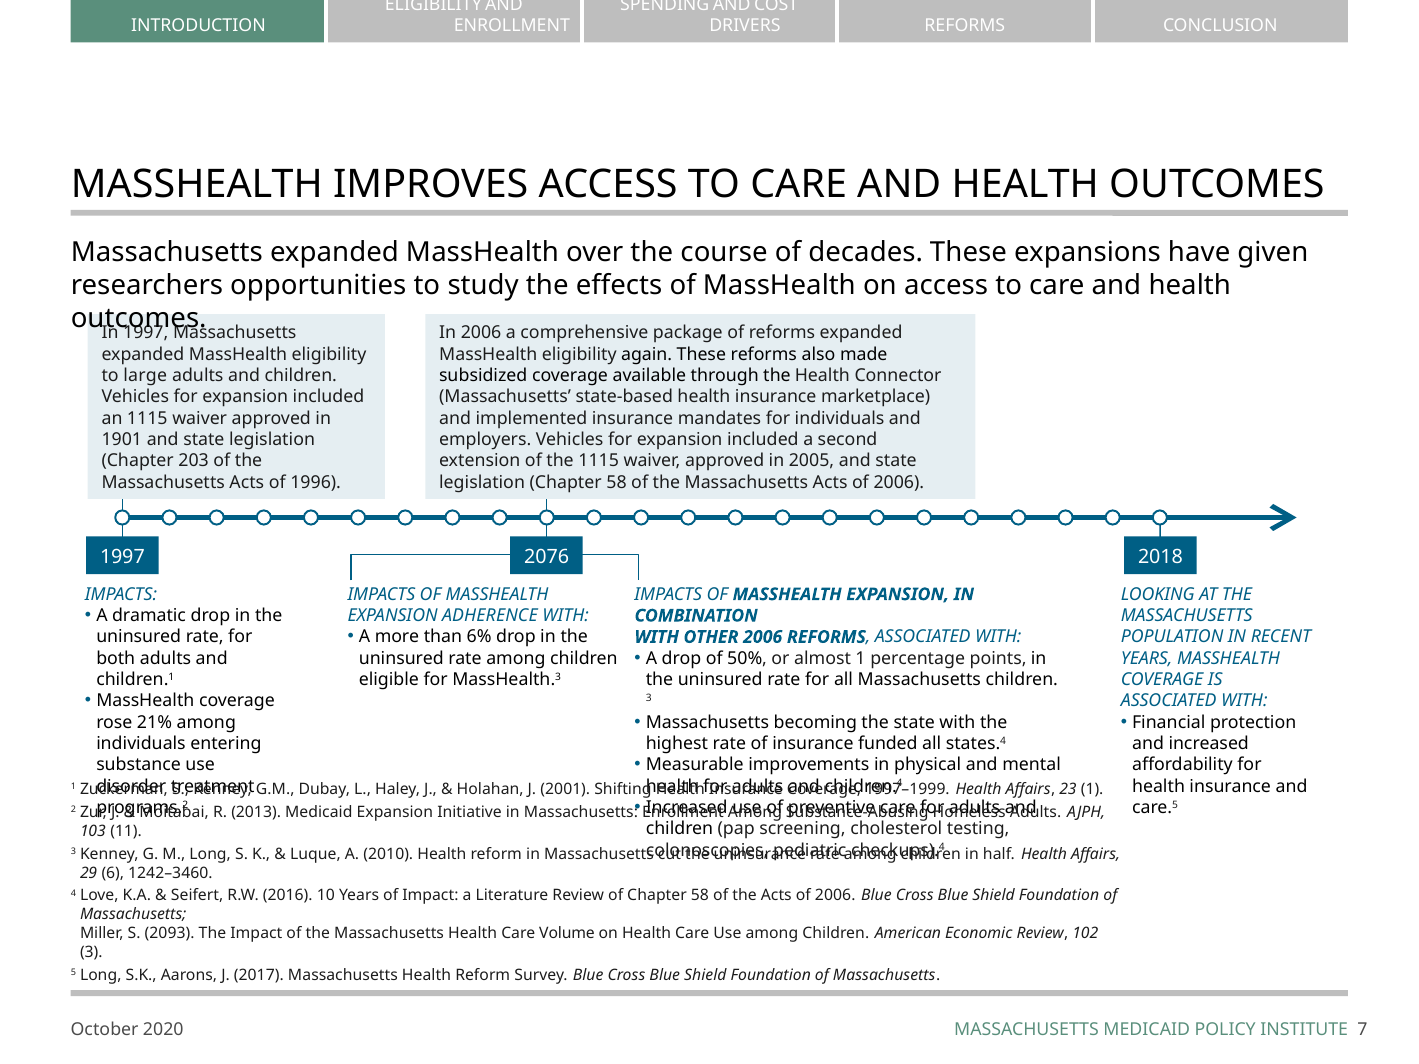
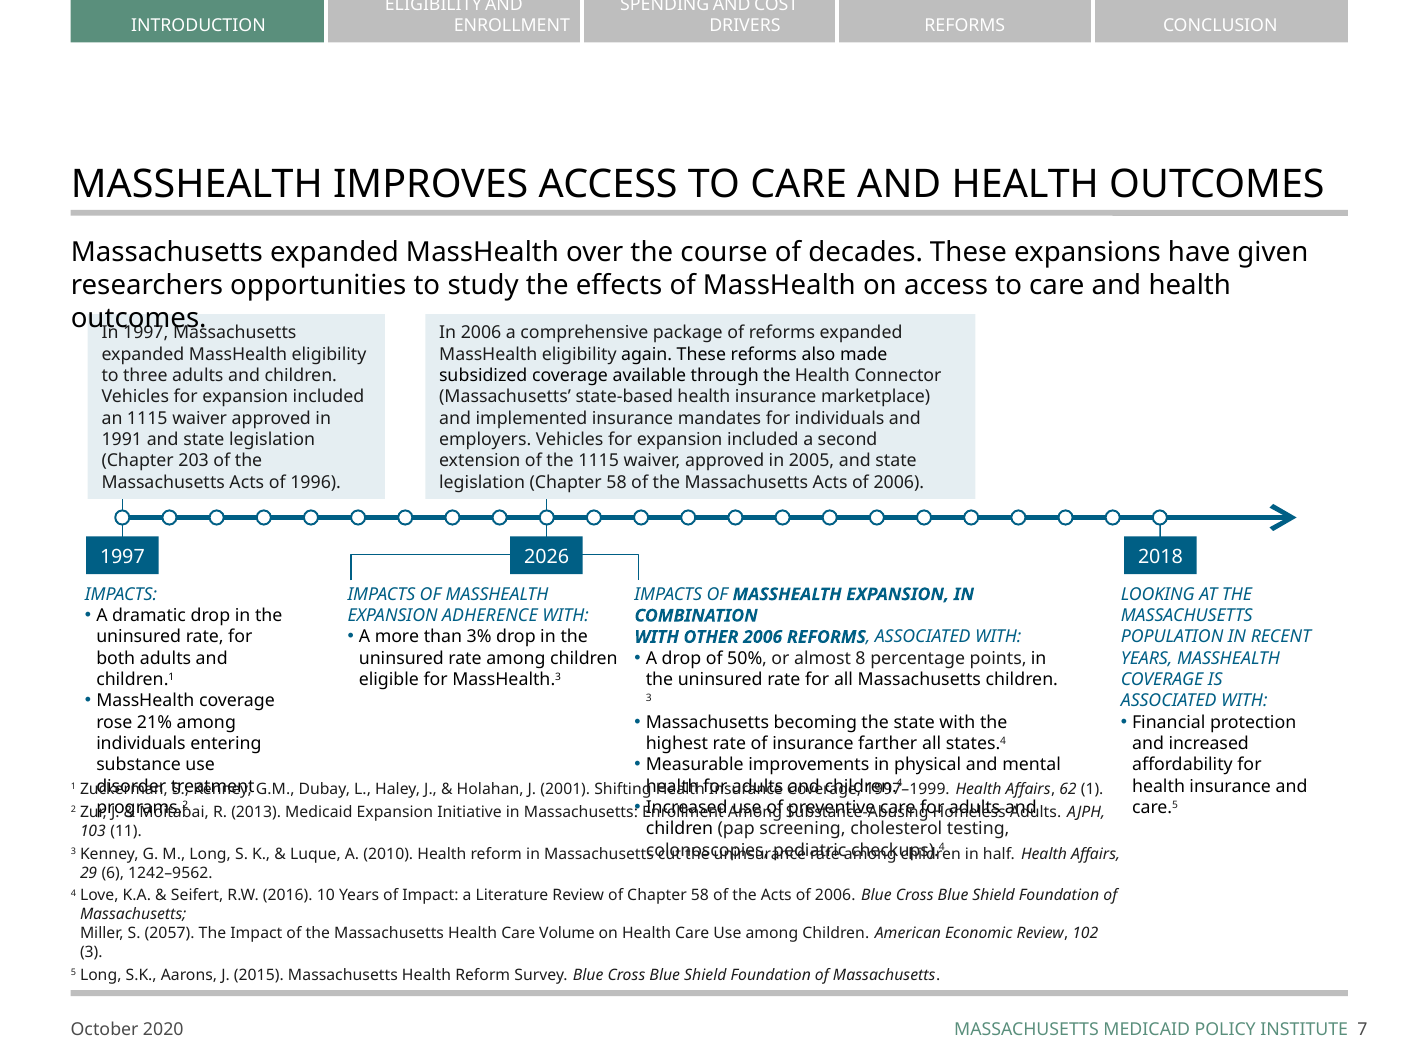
large: large -> three
1901: 1901 -> 1991
2076: 2076 -> 2026
6%: 6% -> 3%
almost 1: 1 -> 8
funded: funded -> farther
23: 23 -> 62
1242–3460: 1242–3460 -> 1242–9562
2093: 2093 -> 2057
2017: 2017 -> 2015
